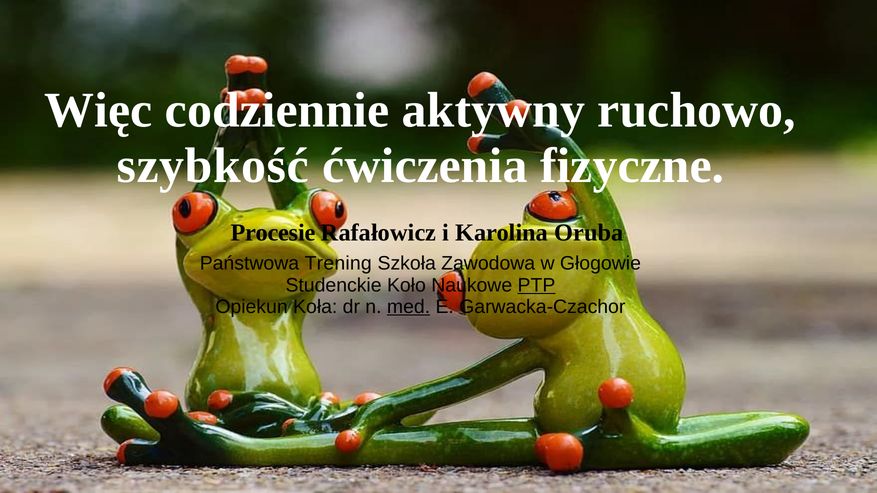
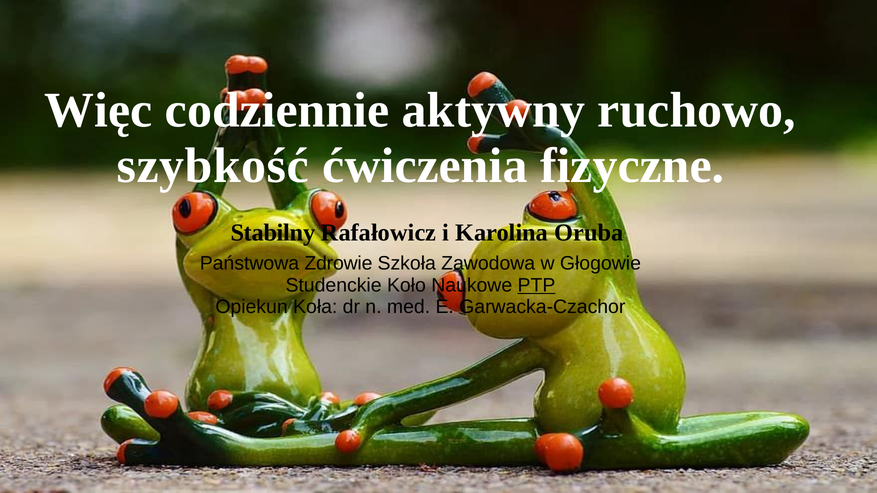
Procesie: Procesie -> Stabilny
Trening: Trening -> Zdrowie
med underline: present -> none
